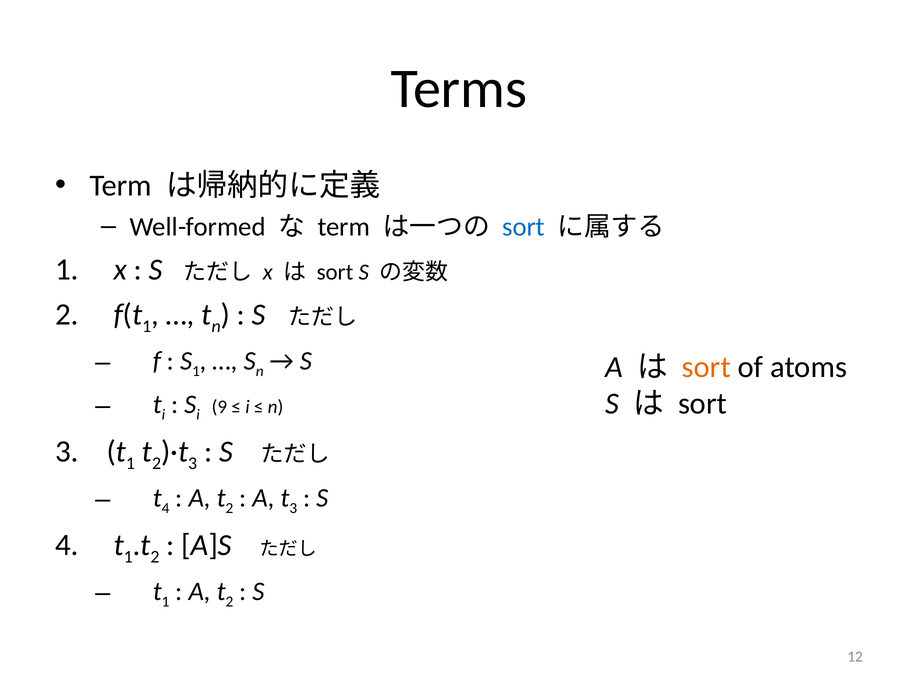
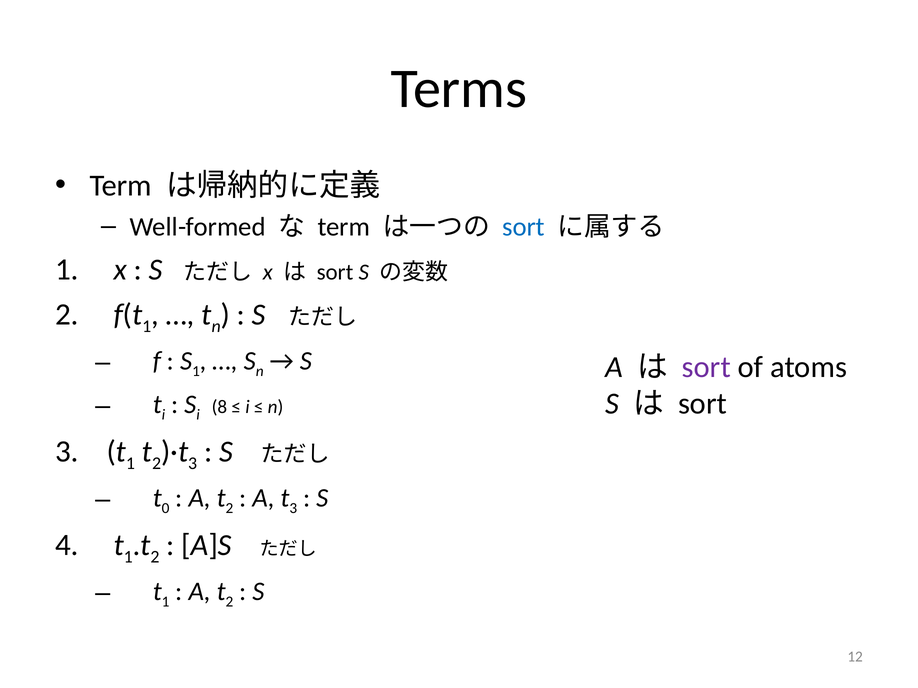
sort at (706, 367) colour: orange -> purple
9: 9 -> 8
4 at (166, 509): 4 -> 0
